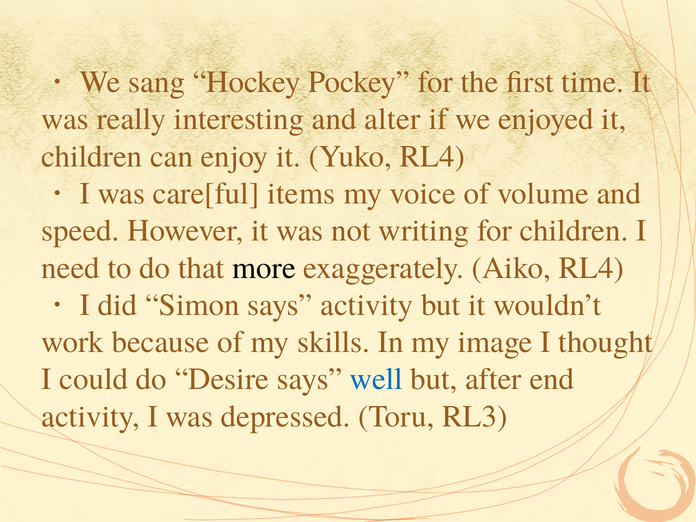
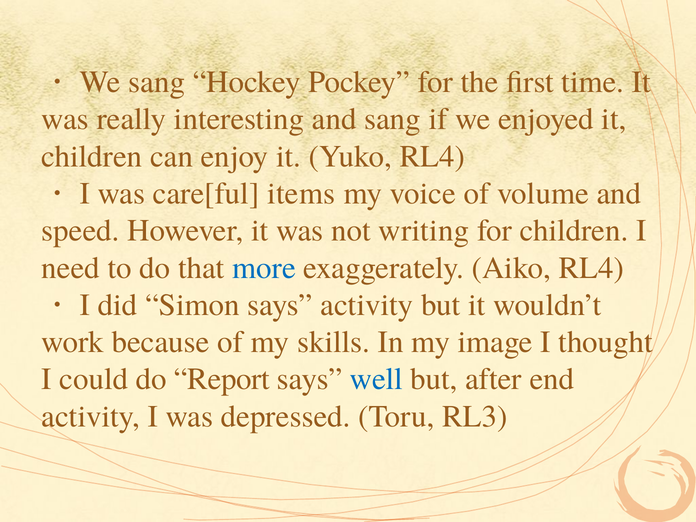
and alter: alter -> sang
more colour: black -> blue
Desire: Desire -> Report
